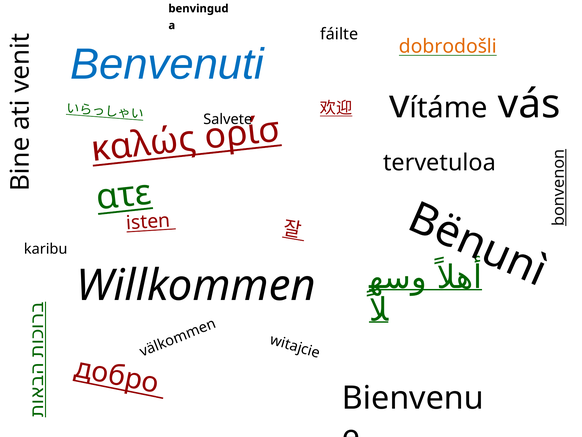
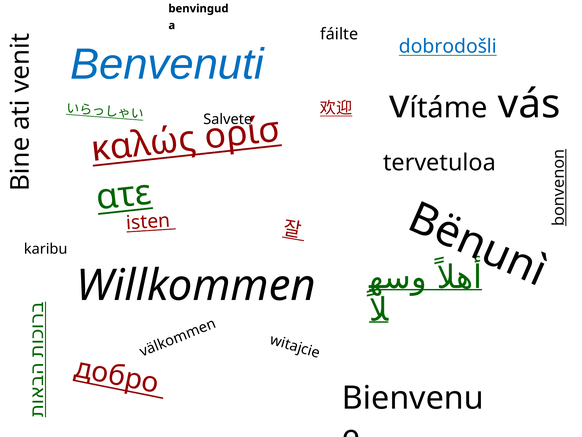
dobrodošli colour: orange -> blue
